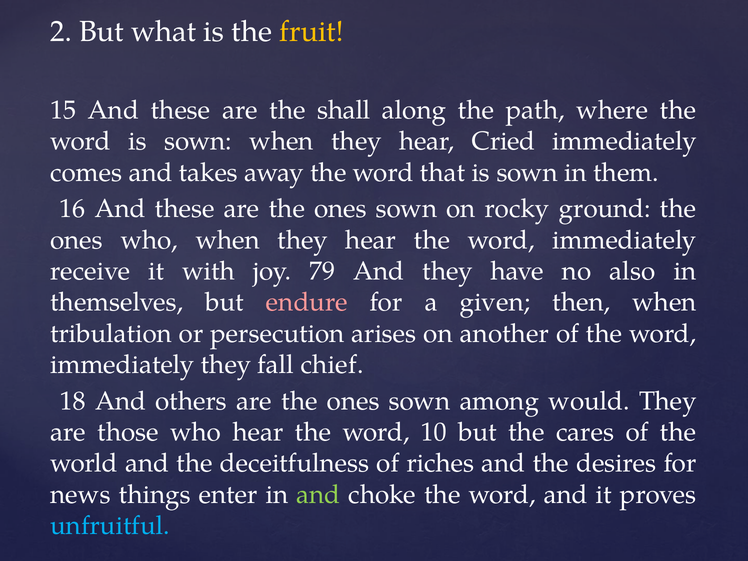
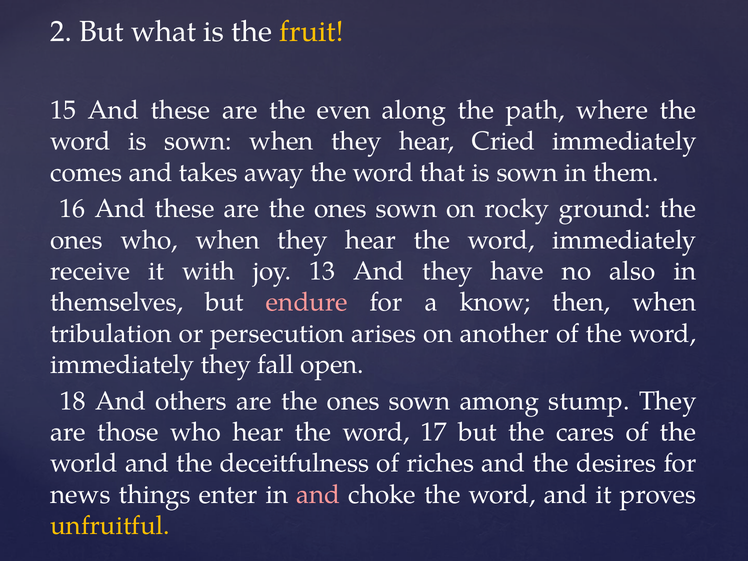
shall: shall -> even
79: 79 -> 13
given: given -> know
chief: chief -> open
would: would -> stump
10: 10 -> 17
and at (318, 495) colour: light green -> pink
unfruitful colour: light blue -> yellow
